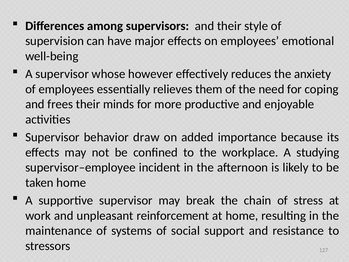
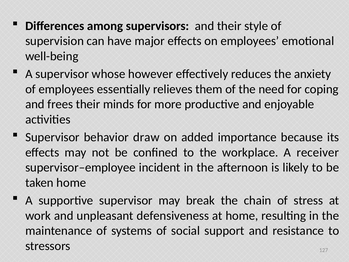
studying: studying -> receiver
reinforcement: reinforcement -> defensiveness
